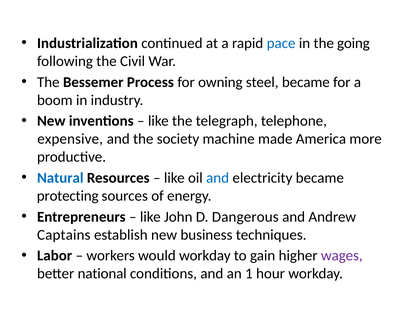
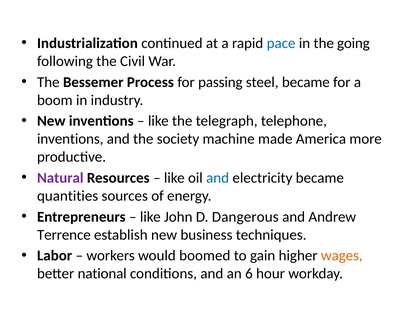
owning: owning -> passing
expensive at (70, 139): expensive -> inventions
Natural colour: blue -> purple
protecting: protecting -> quantities
Captains: Captains -> Terrence
would workday: workday -> boomed
wages colour: purple -> orange
1: 1 -> 6
